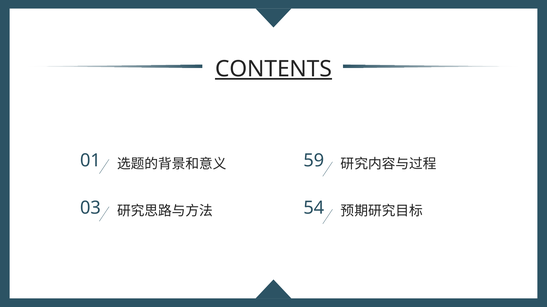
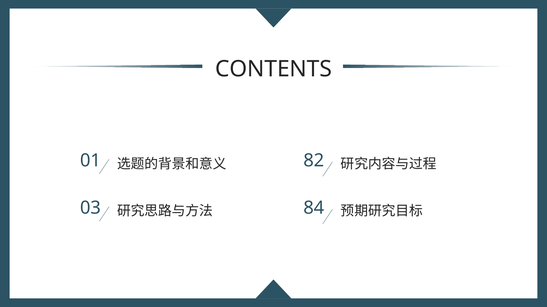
CONTENTS underline: present -> none
59: 59 -> 82
54: 54 -> 84
